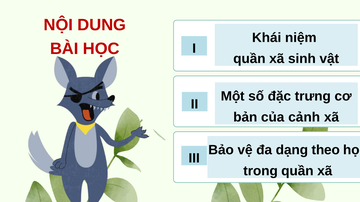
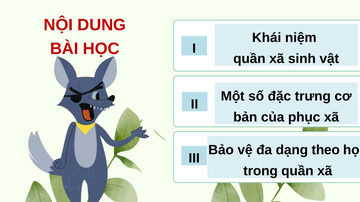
cảnh: cảnh -> phục
